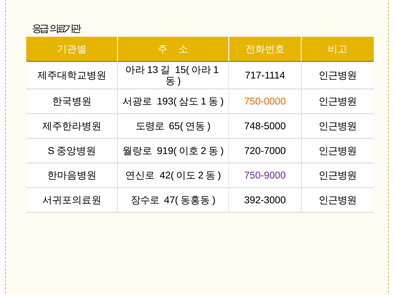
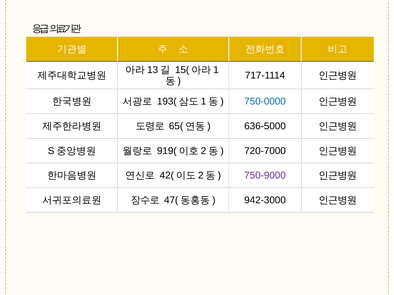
750-0000 colour: orange -> blue
748-5000: 748-5000 -> 636-5000
392-3000: 392-3000 -> 942-3000
